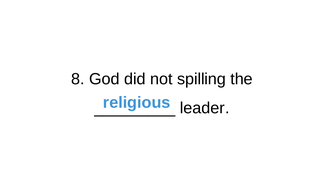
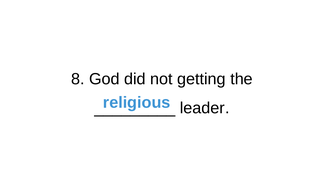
spilling: spilling -> getting
